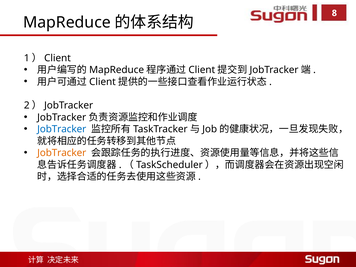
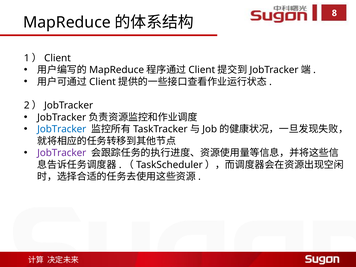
JobTracker at (62, 153) colour: orange -> purple
